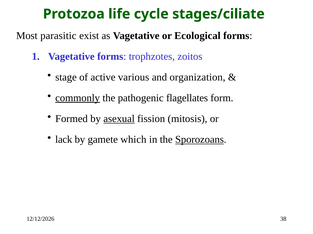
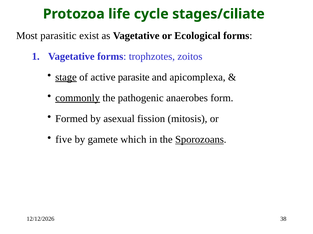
stage underline: none -> present
various: various -> parasite
organization: organization -> apicomplexa
flagellates: flagellates -> anaerobes
asexual underline: present -> none
lack: lack -> five
